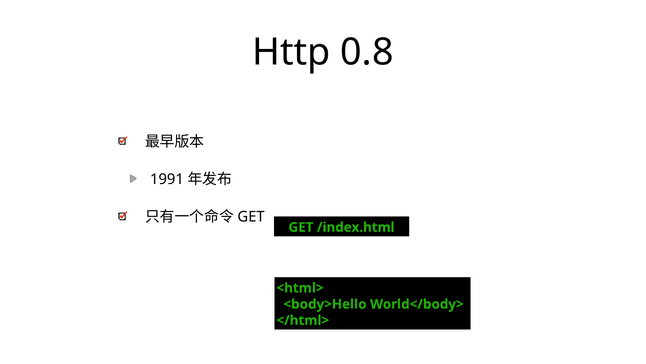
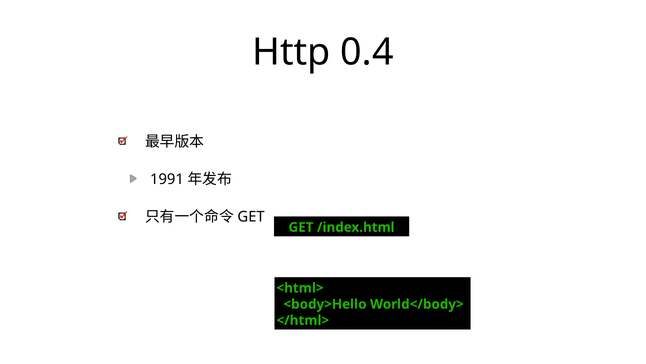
0.8: 0.8 -> 0.4
